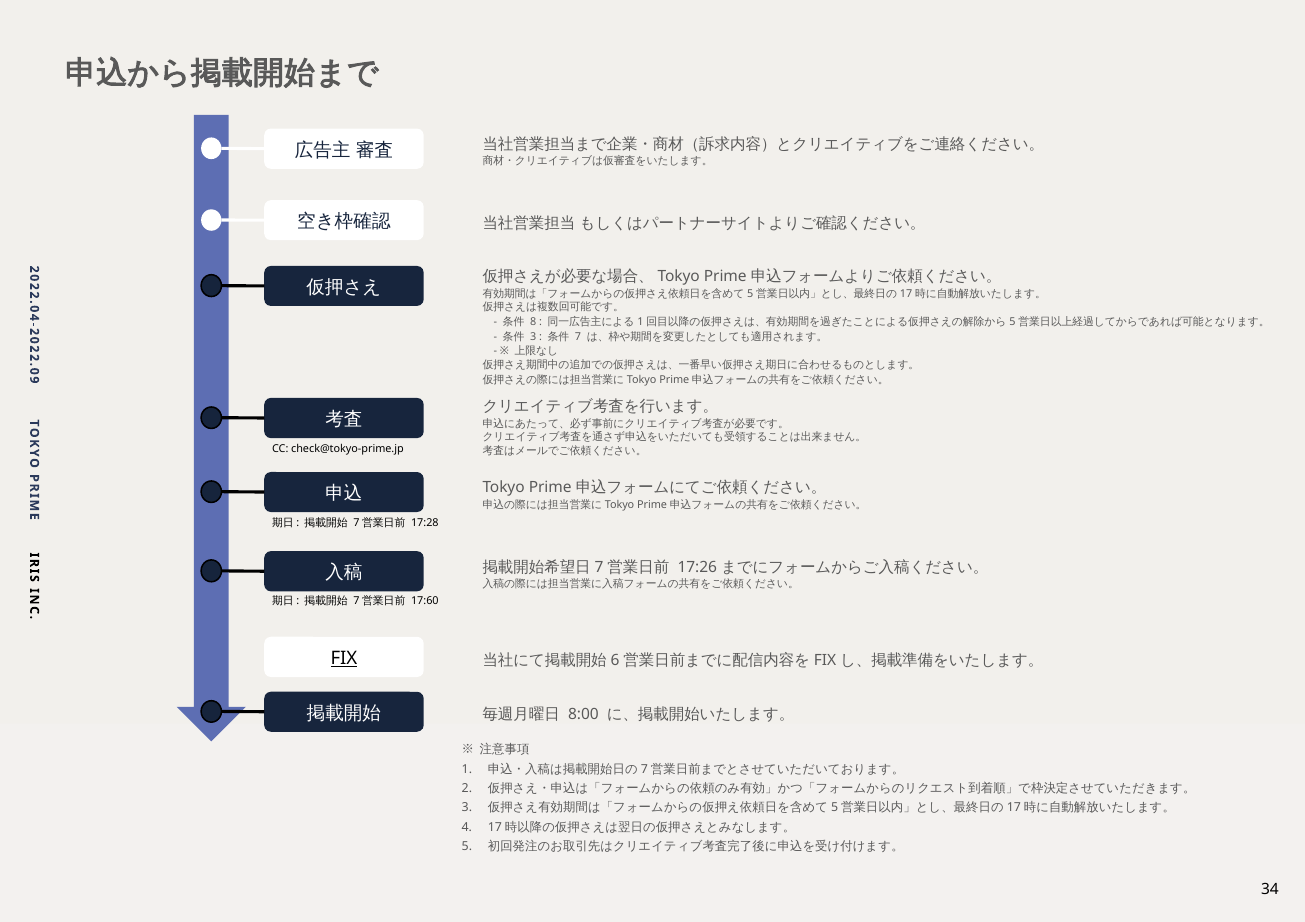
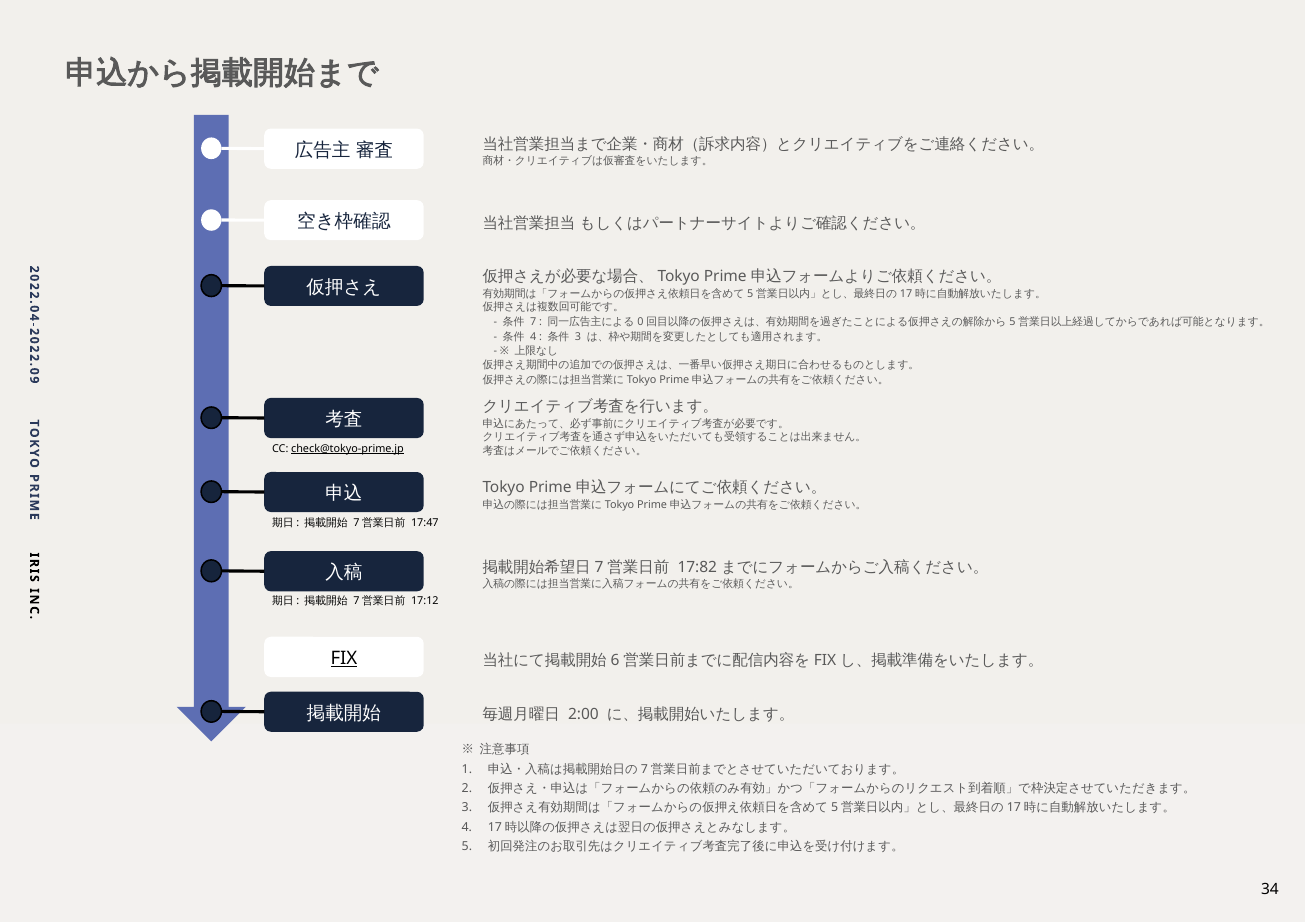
8: 8 -> 7
1 at (640, 322): 1 -> 0
3 at (533, 337): 3 -> 4
7 at (578, 337): 7 -> 3
check@tokyo-prime.jp underline: none -> present
17:28: 17:28 -> 17:47
17:26: 17:26 -> 17:82
17:60: 17:60 -> 17:12
8:00: 8:00 -> 2:00
